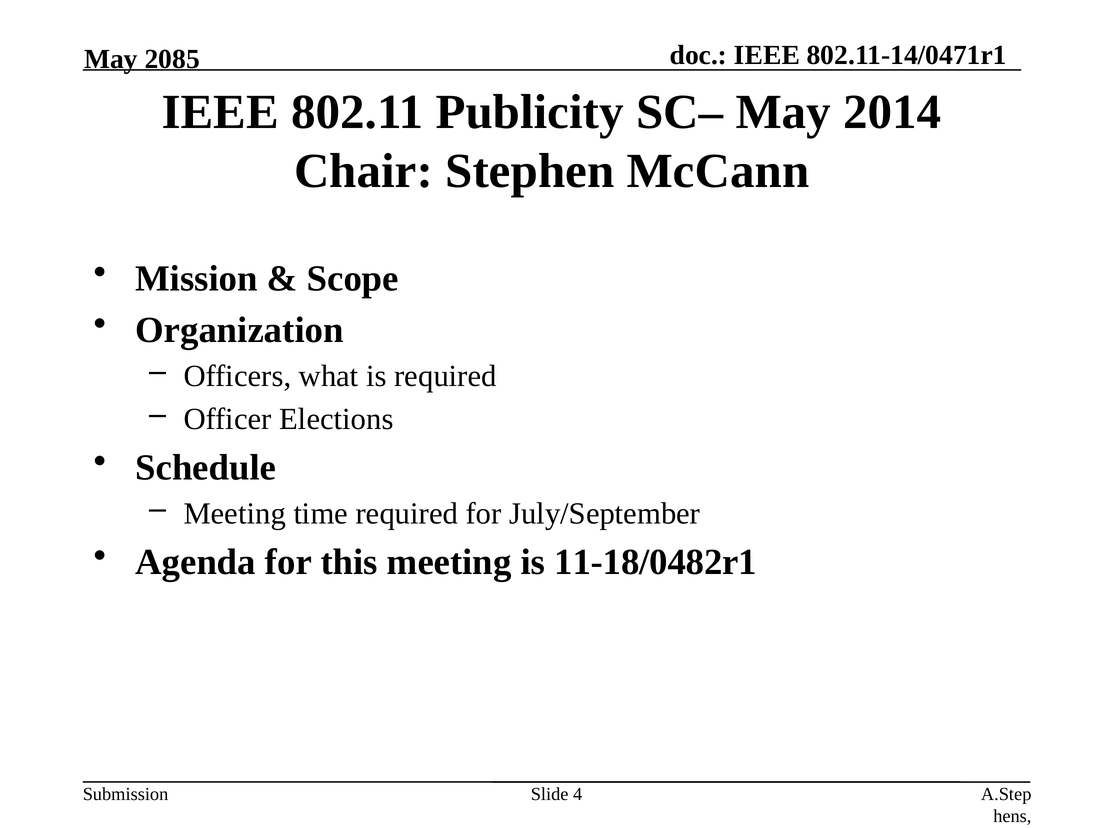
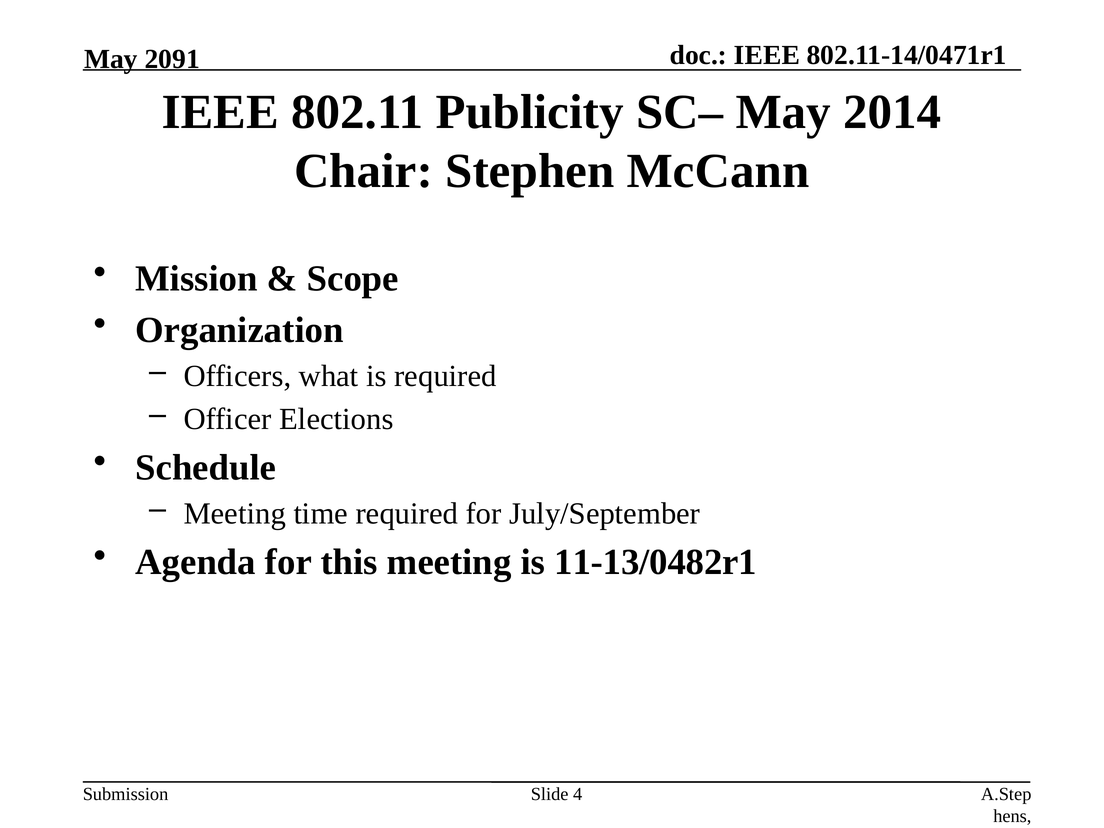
2085: 2085 -> 2091
11-18/0482r1: 11-18/0482r1 -> 11-13/0482r1
